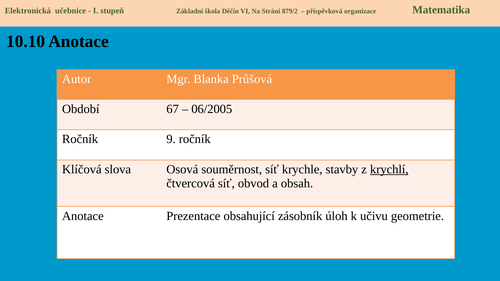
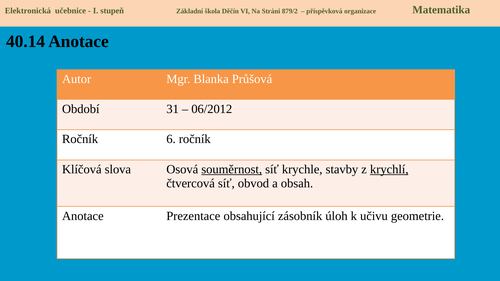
10.10: 10.10 -> 40.14
67: 67 -> 31
06/2005: 06/2005 -> 06/2012
9: 9 -> 6
souměrnost underline: none -> present
